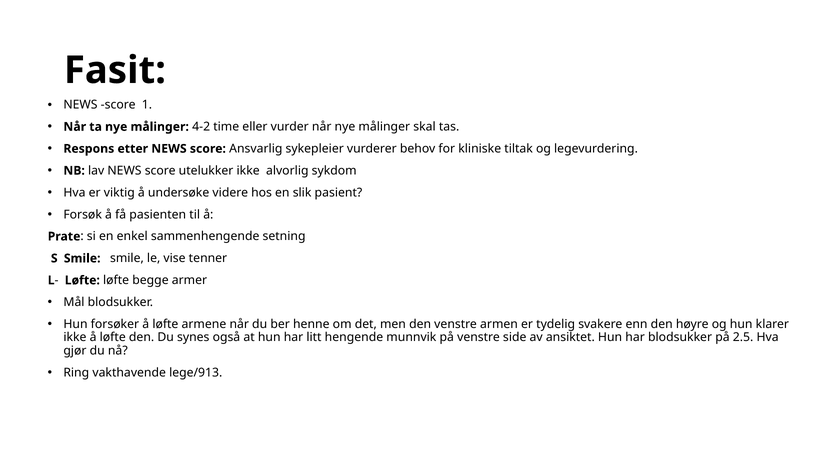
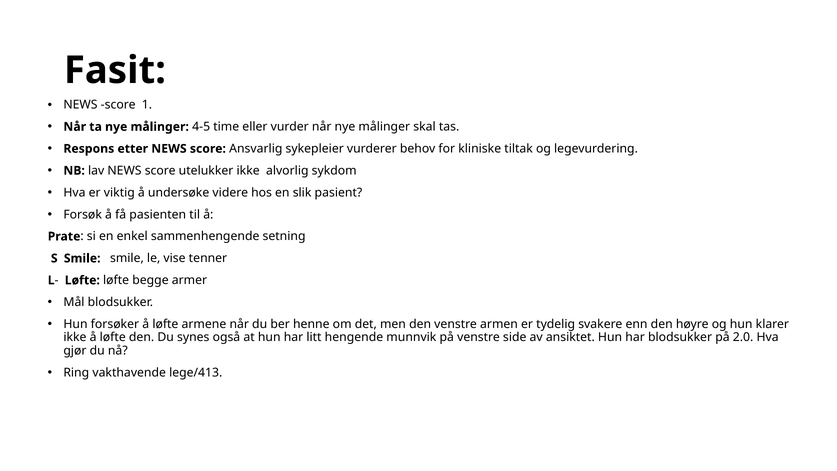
4-2: 4-2 -> 4-5
2.5: 2.5 -> 2.0
lege/913: lege/913 -> lege/413
